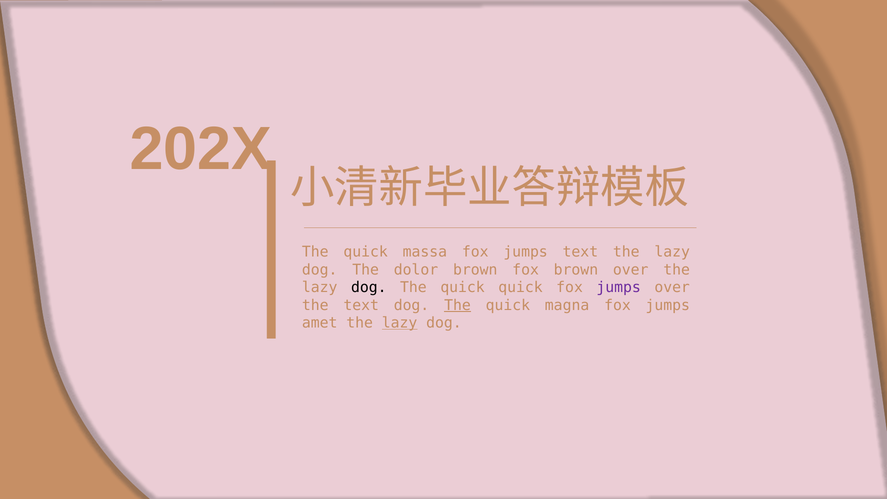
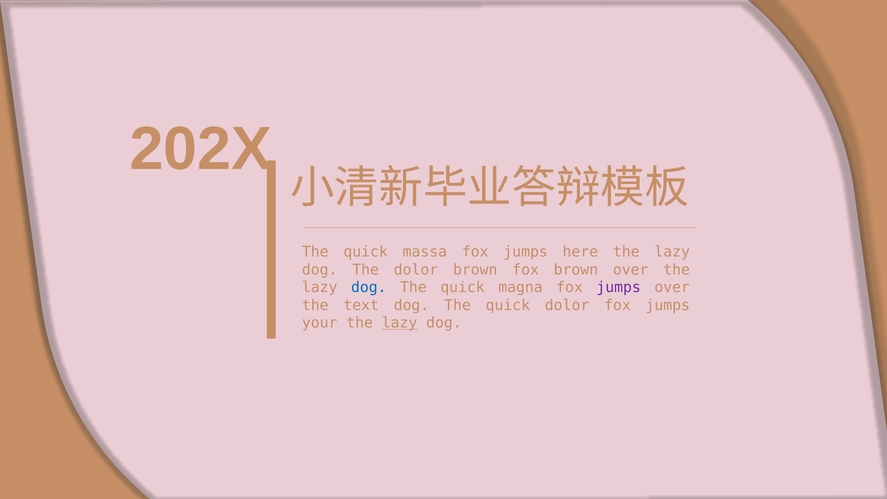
jumps text: text -> here
dog at (369, 287) colour: black -> blue
quick quick: quick -> magna
The at (458, 305) underline: present -> none
quick magna: magna -> dolor
amet: amet -> your
